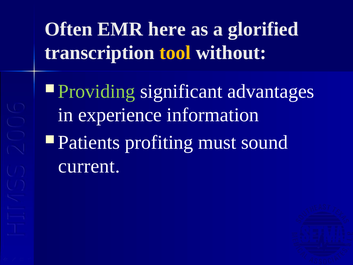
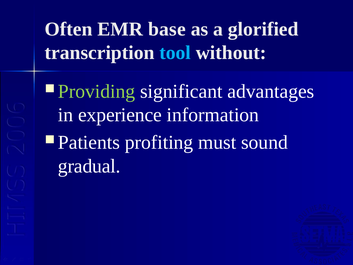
here: here -> base
tool colour: yellow -> light blue
current: current -> gradual
